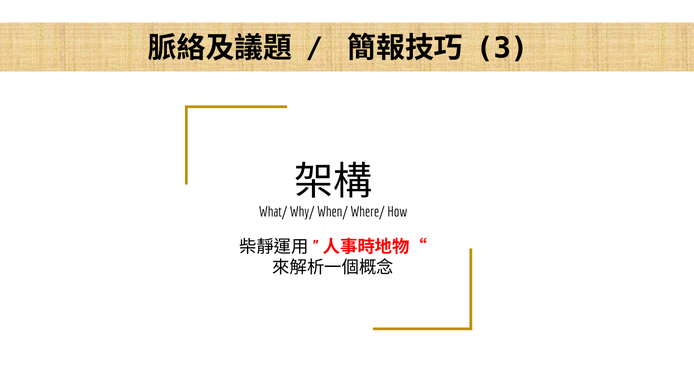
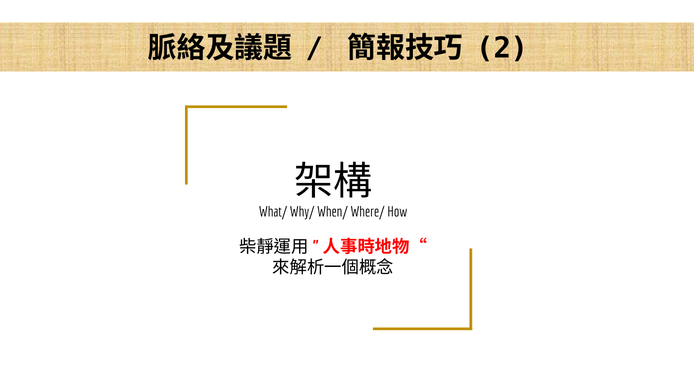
3: 3 -> 2
